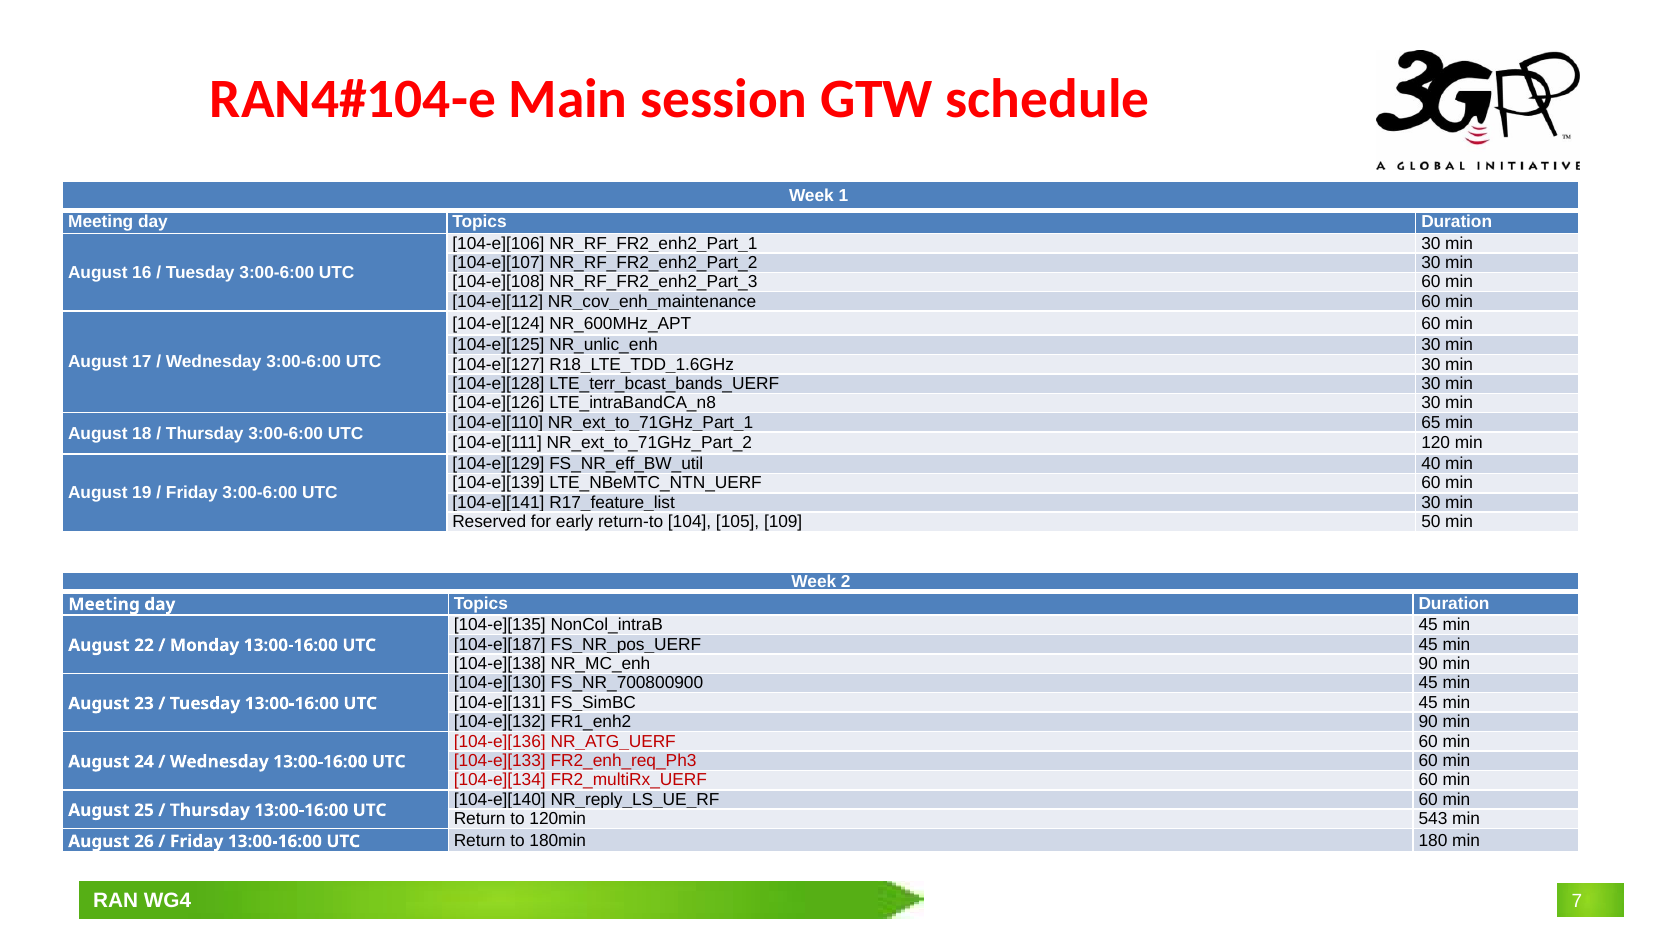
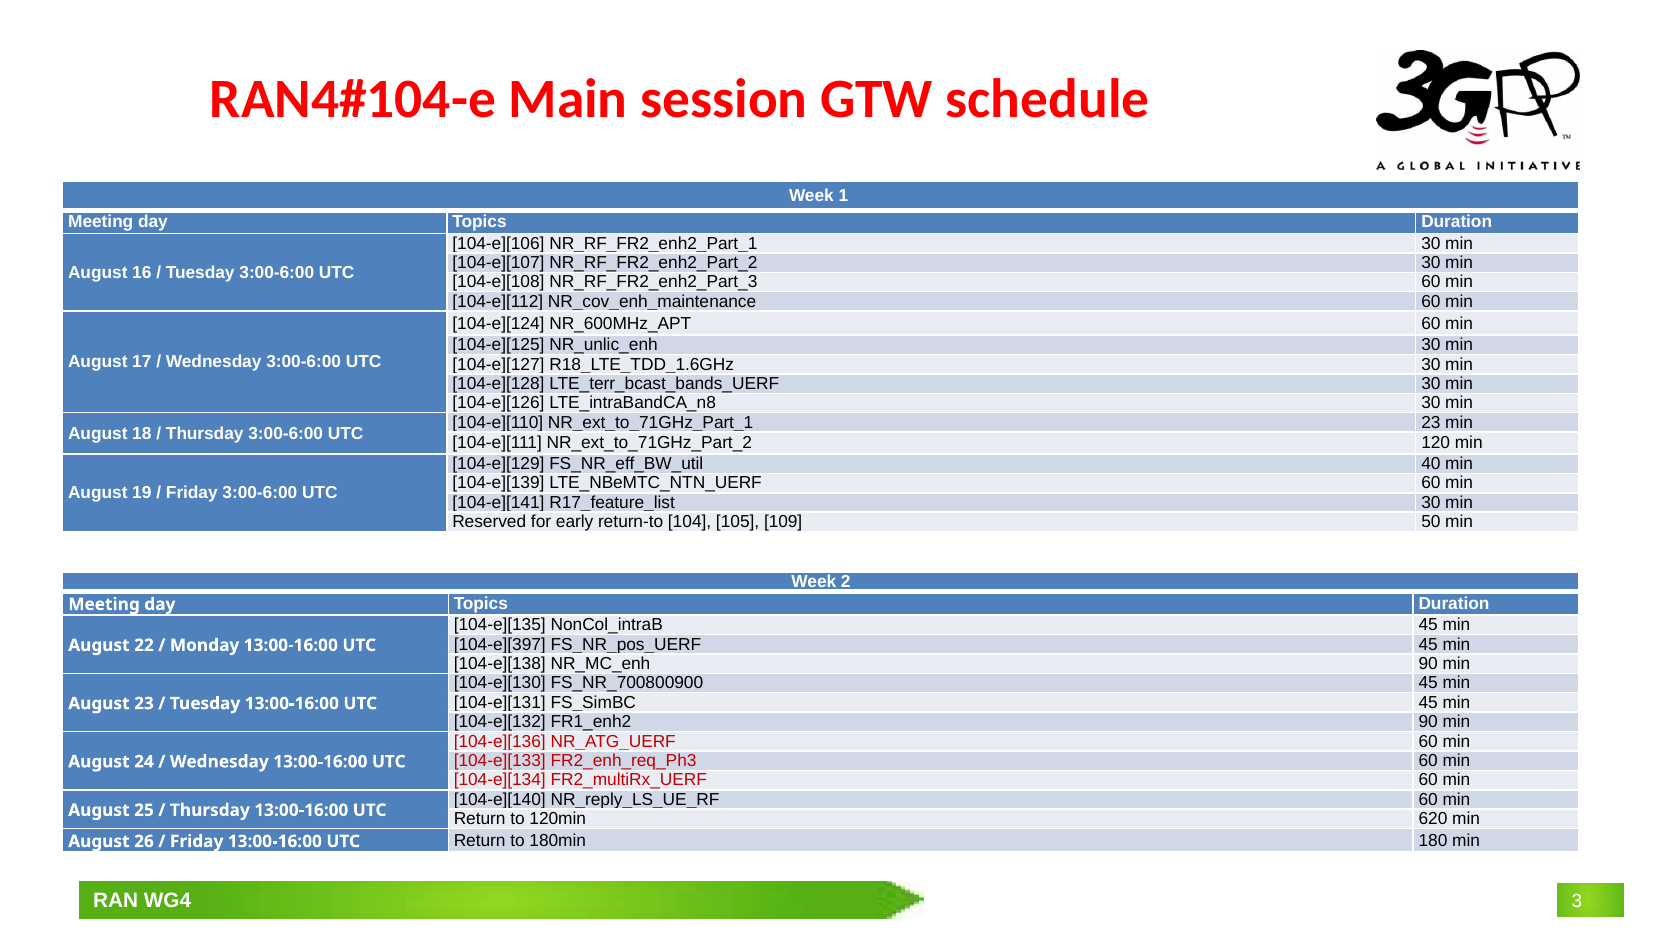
65 at (1431, 422): 65 -> 23
104-e][187: 104-e][187 -> 104-e][397
543: 543 -> 620
7: 7 -> 3
